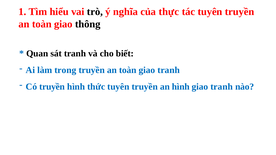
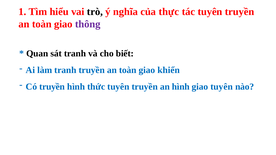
thông colour: black -> purple
làm trong: trong -> tranh
toàn giao tranh: tranh -> khiển
tranh at (222, 87): tranh -> tuyên
